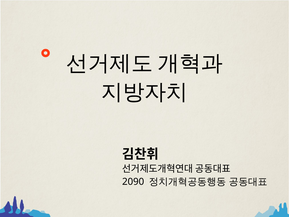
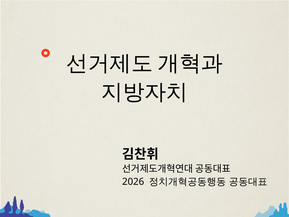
2090: 2090 -> 2026
